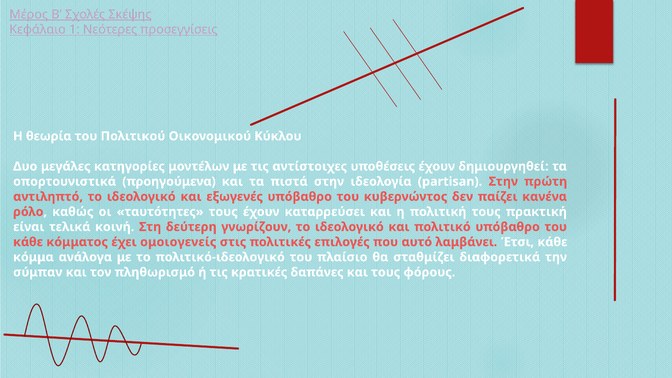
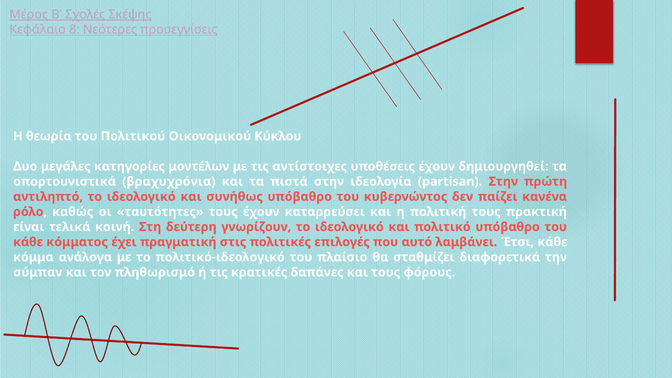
1: 1 -> 8
προηγούμενα: προηγούμενα -> βραχυχρόνια
εξωγενές: εξωγενές -> συνήθως
ομοιογενείς: ομοιογενείς -> πραγματική
